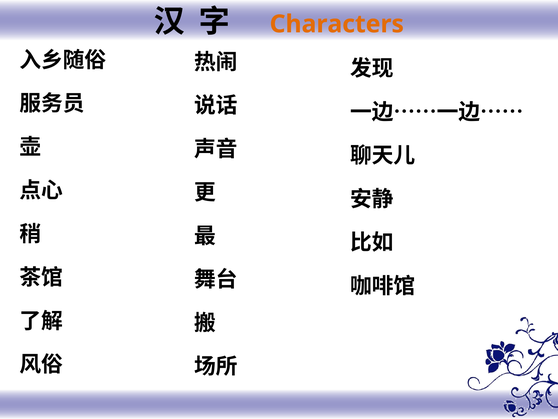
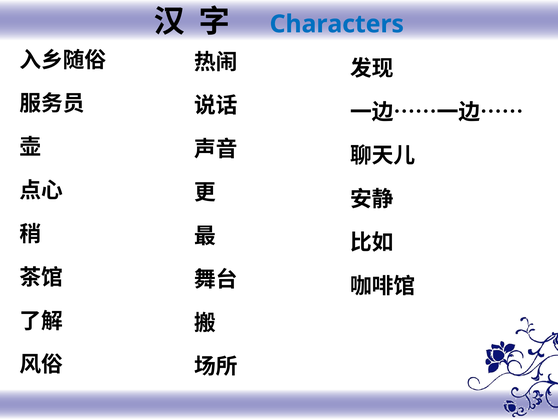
Characters colour: orange -> blue
